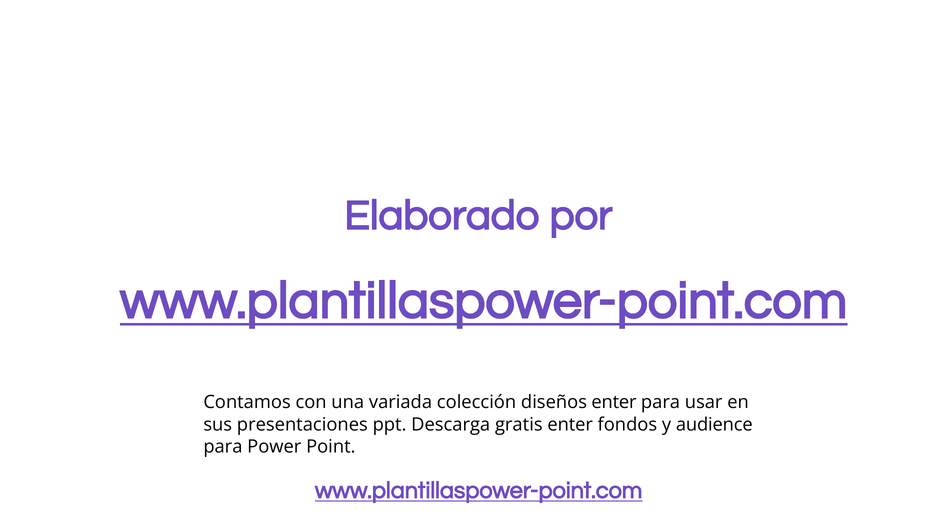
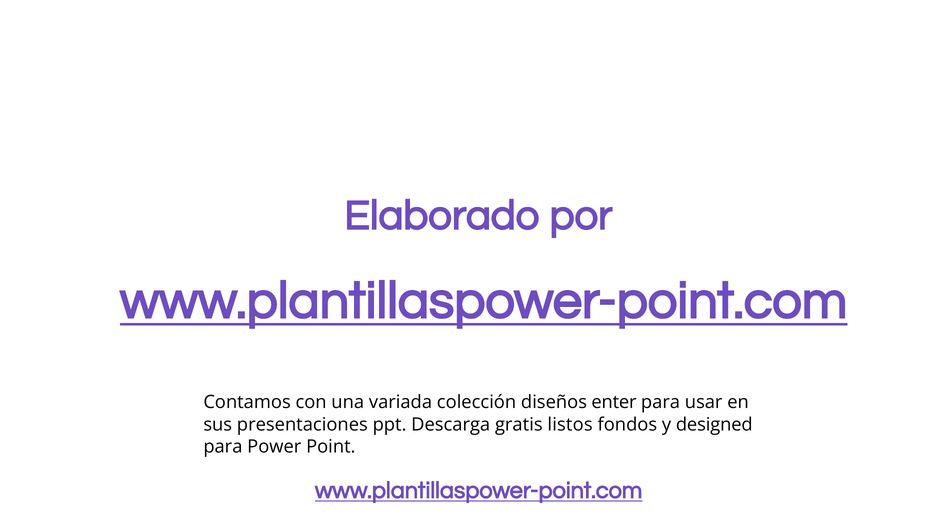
gratis enter: enter -> listos
audience: audience -> designed
